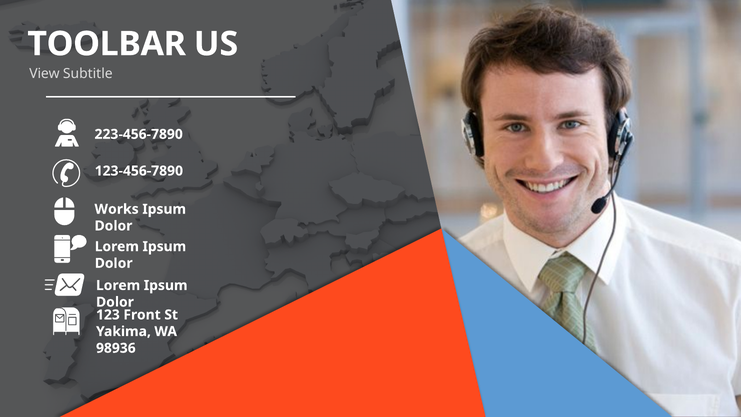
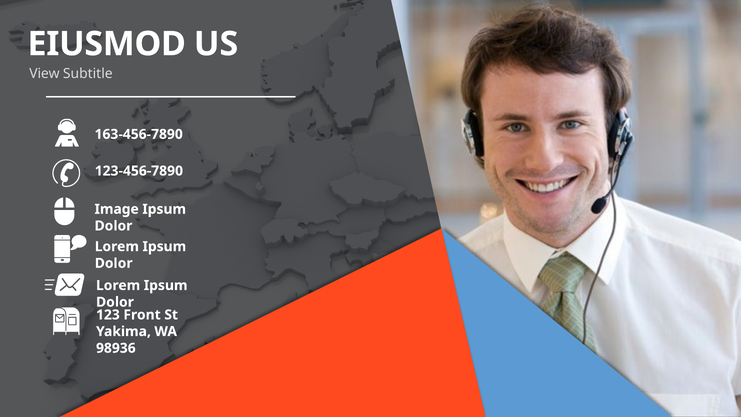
TOOLBAR: TOOLBAR -> EIUSMOD
223-456-7890: 223-456-7890 -> 163-456-7890
Works: Works -> Image
